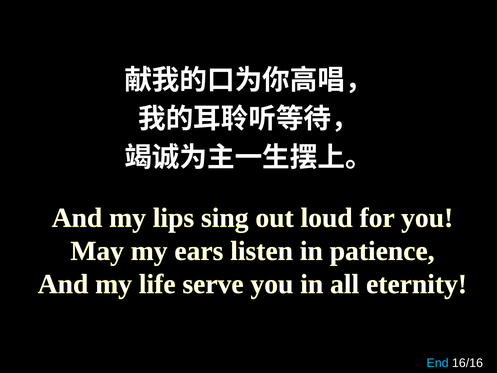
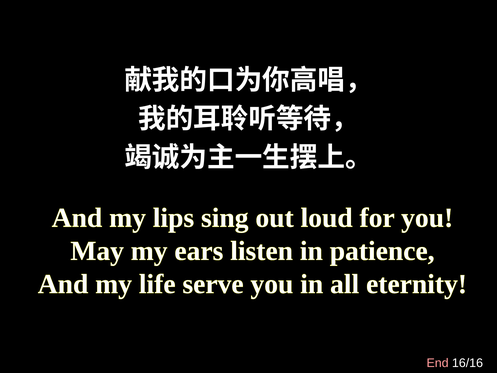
End colour: light blue -> pink
